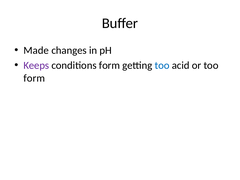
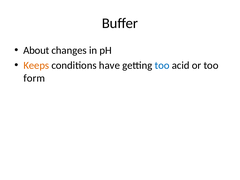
Made: Made -> About
Keeps colour: purple -> orange
conditions form: form -> have
